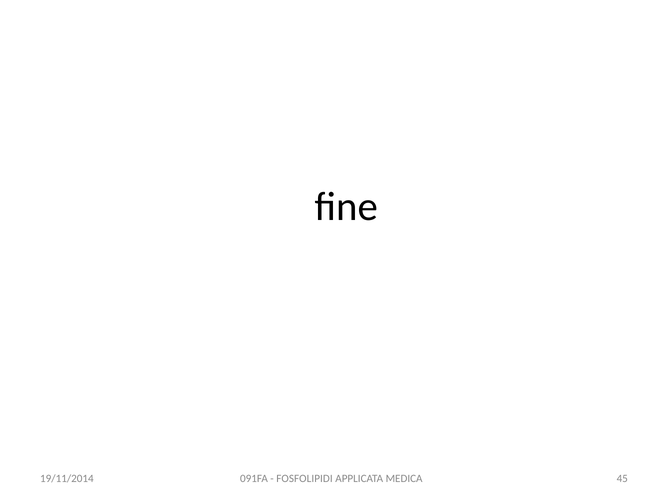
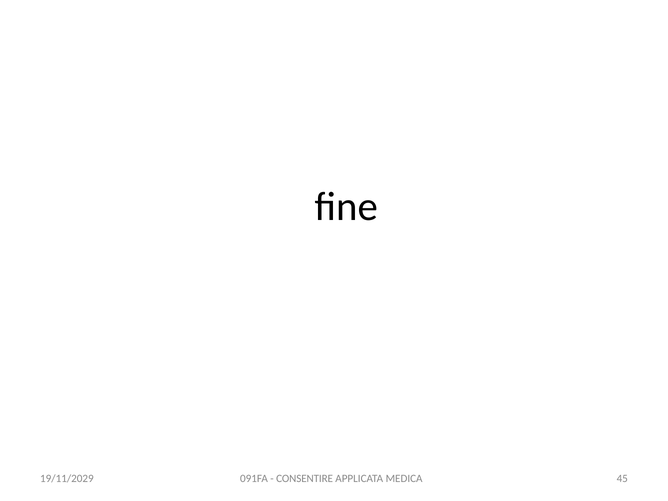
FOSFOLIPIDI: FOSFOLIPIDI -> CONSENTIRE
19/11/2014: 19/11/2014 -> 19/11/2029
